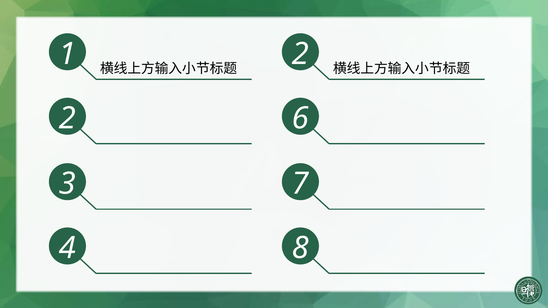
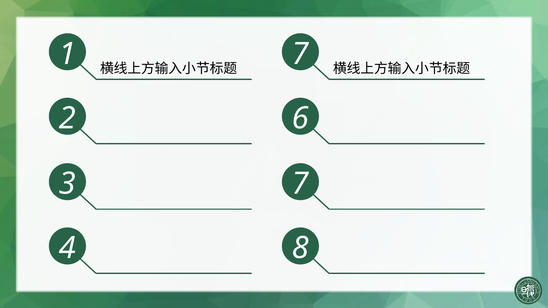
2 at (300, 54): 2 -> 7
